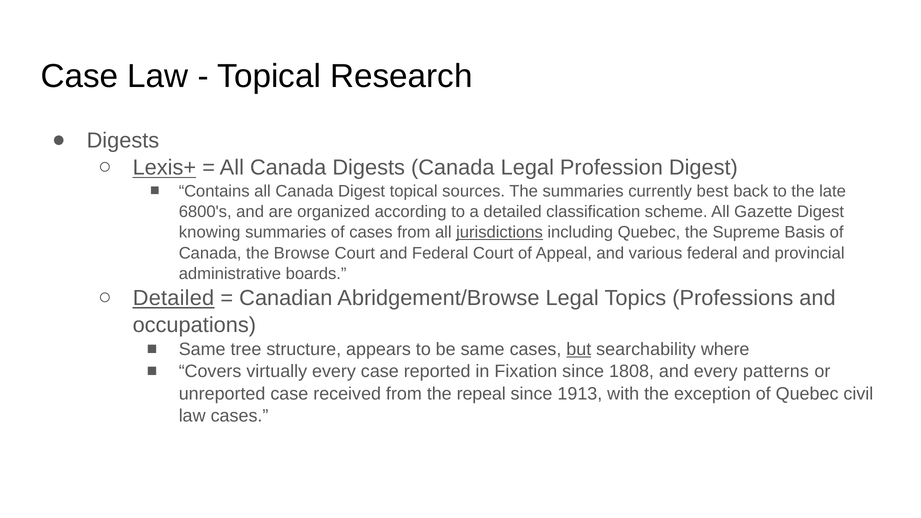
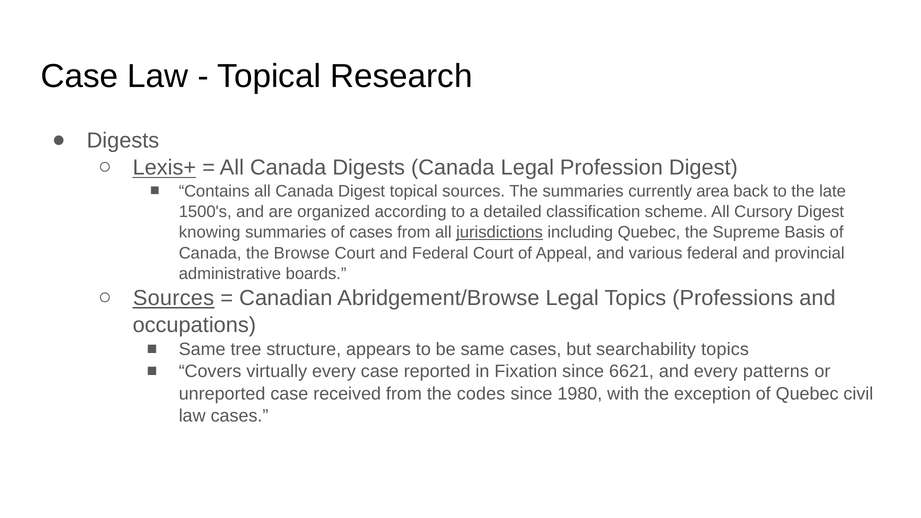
best: best -> area
6800's: 6800's -> 1500's
Gazette: Gazette -> Cursory
Detailed at (174, 298): Detailed -> Sources
but underline: present -> none
searchability where: where -> topics
1808: 1808 -> 6621
repeal: repeal -> codes
1913: 1913 -> 1980
